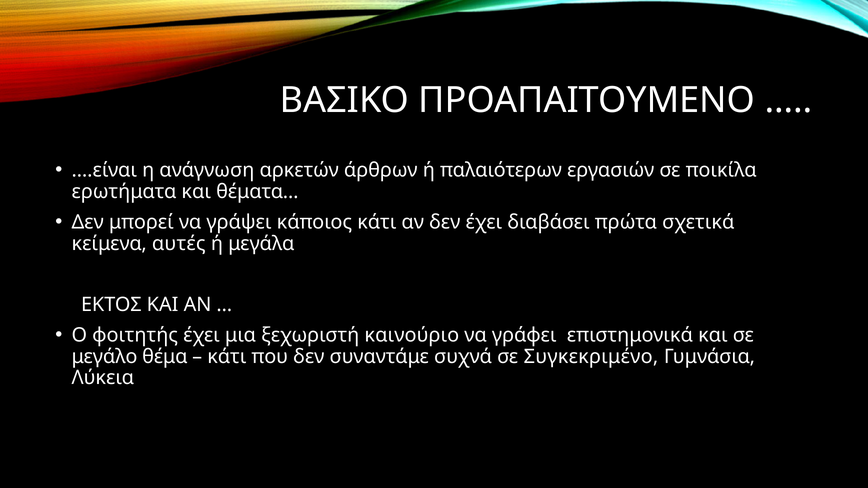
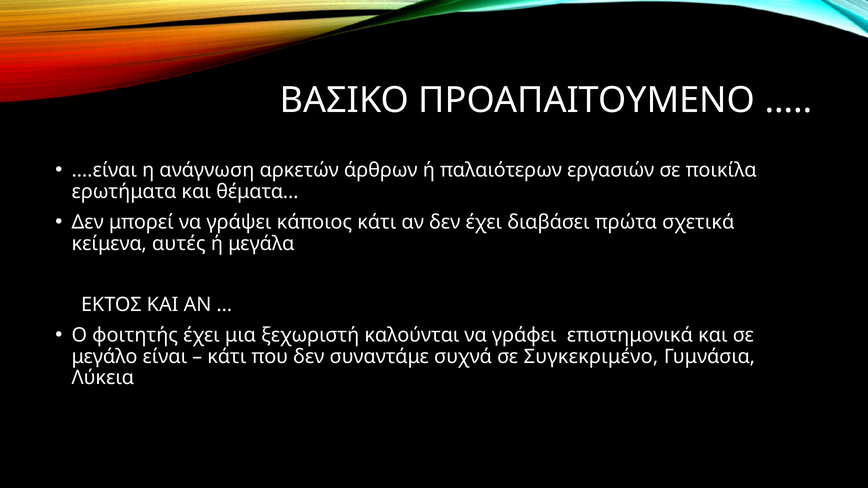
καινούριο: καινούριο -> καλούνται
θέμα: θέμα -> είναι
